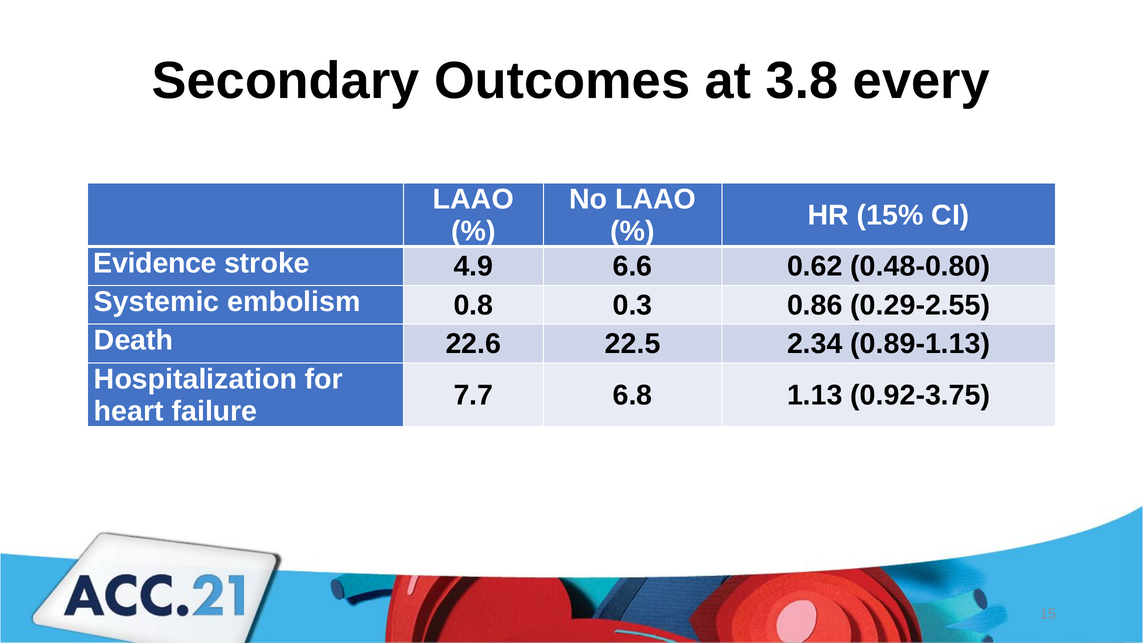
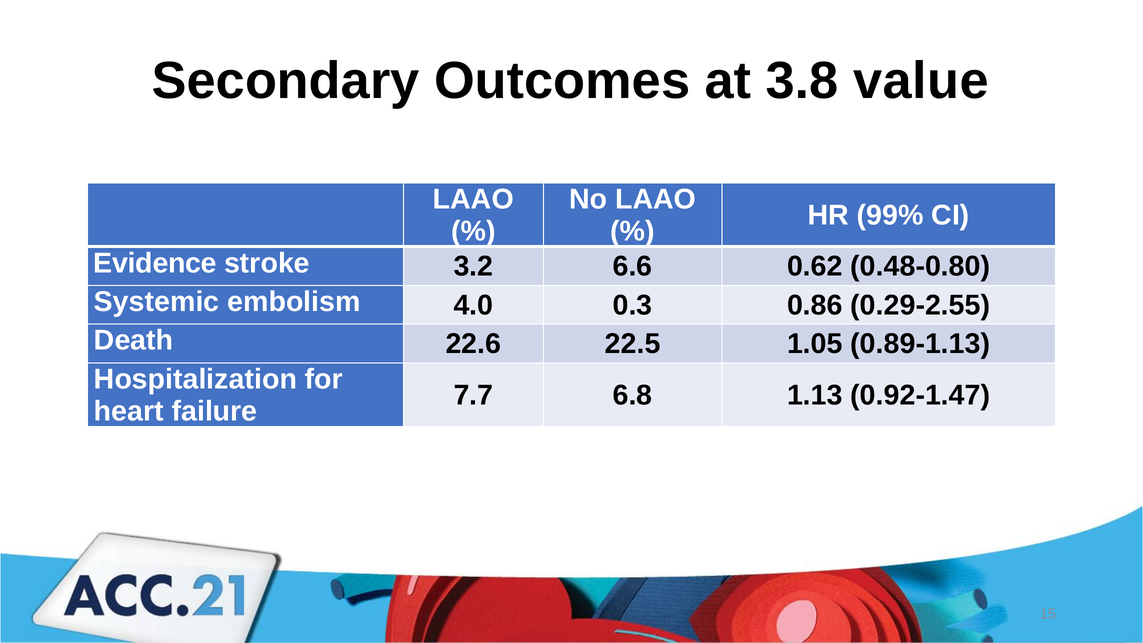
every: every -> value
15%: 15% -> 99%
4.9: 4.9 -> 3.2
0.8: 0.8 -> 4.0
2.34: 2.34 -> 1.05
0.92-3.75: 0.92-3.75 -> 0.92-1.47
